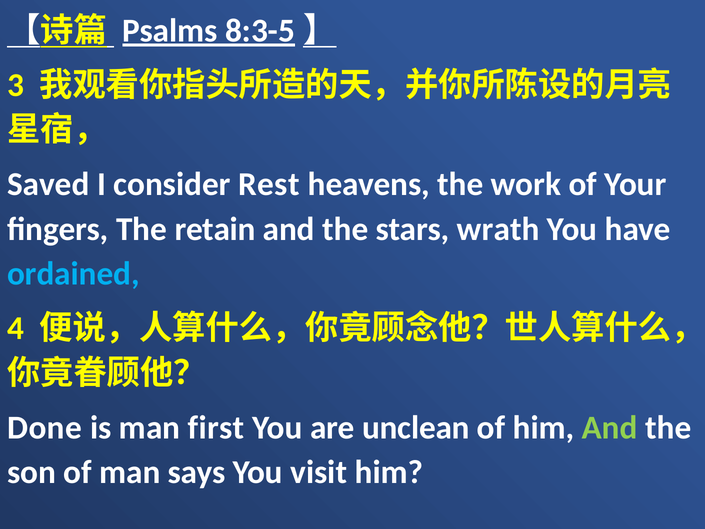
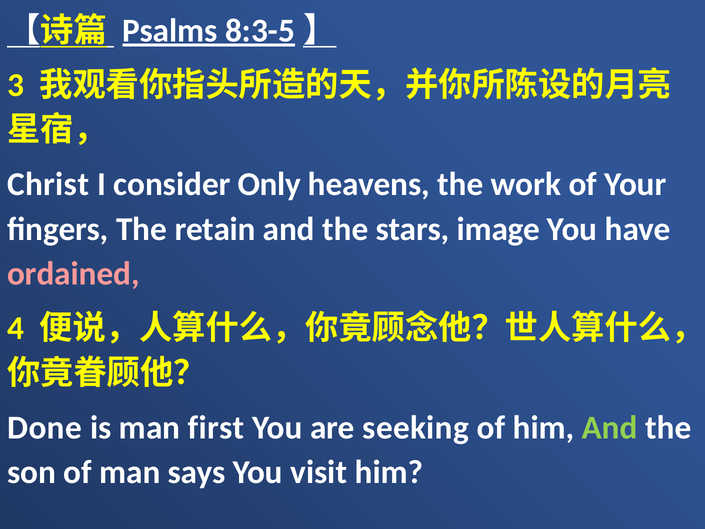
Saved: Saved -> Christ
Rest: Rest -> Only
wrath: wrath -> image
ordained colour: light blue -> pink
unclean: unclean -> seeking
